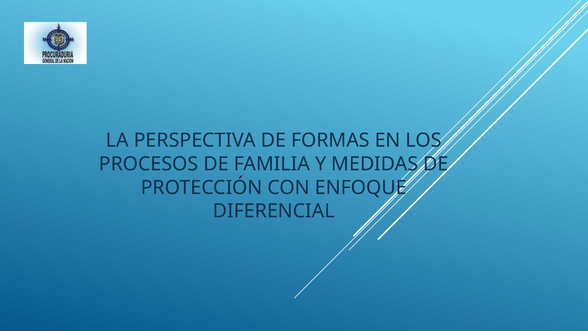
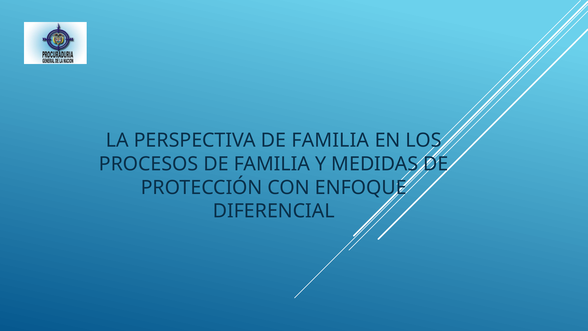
PERSPECTIVA DE FORMAS: FORMAS -> FAMILIA
